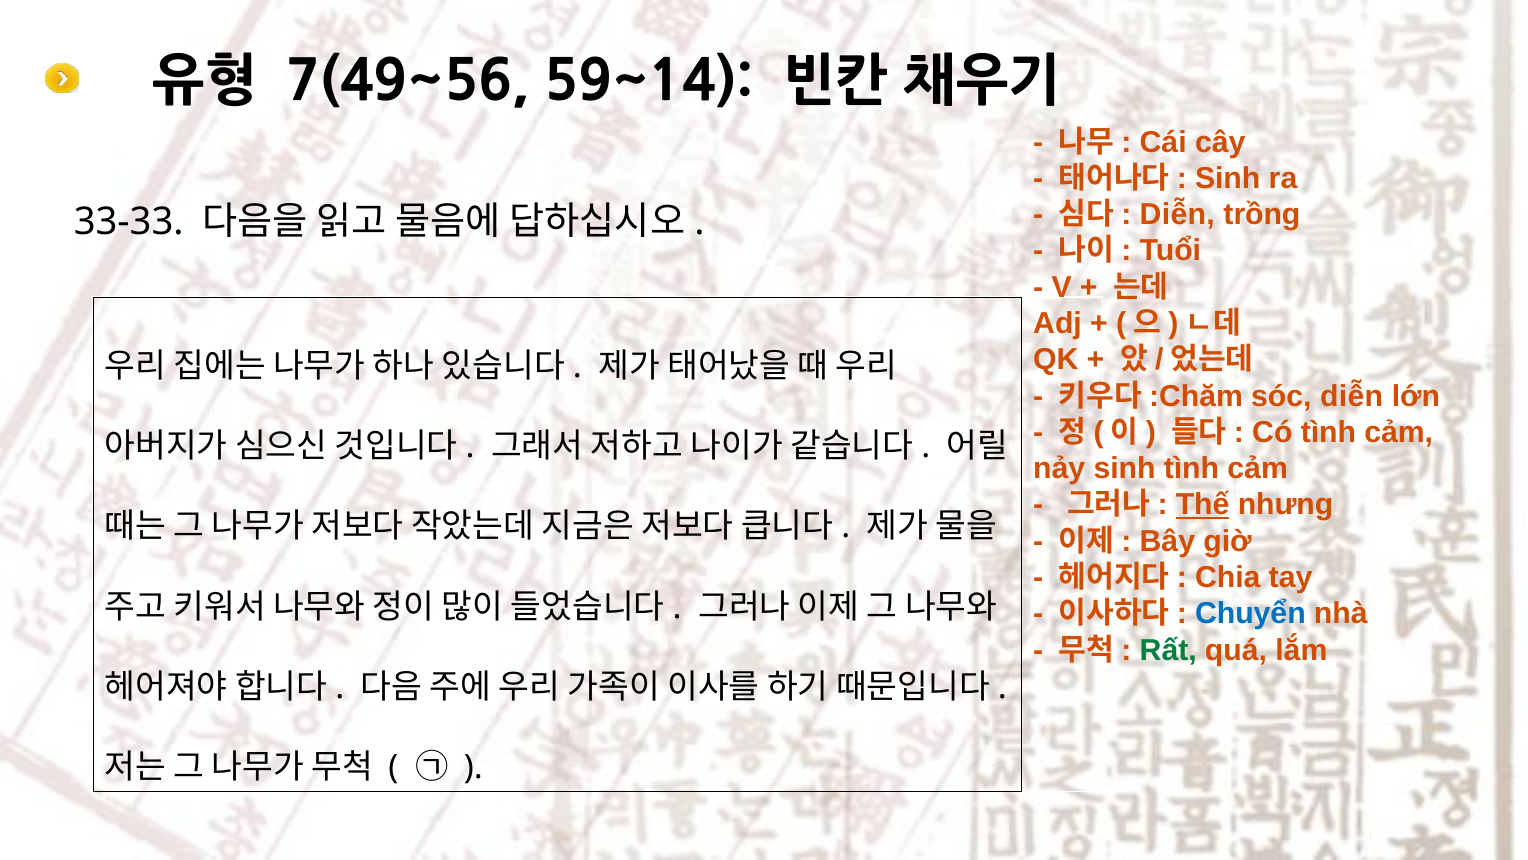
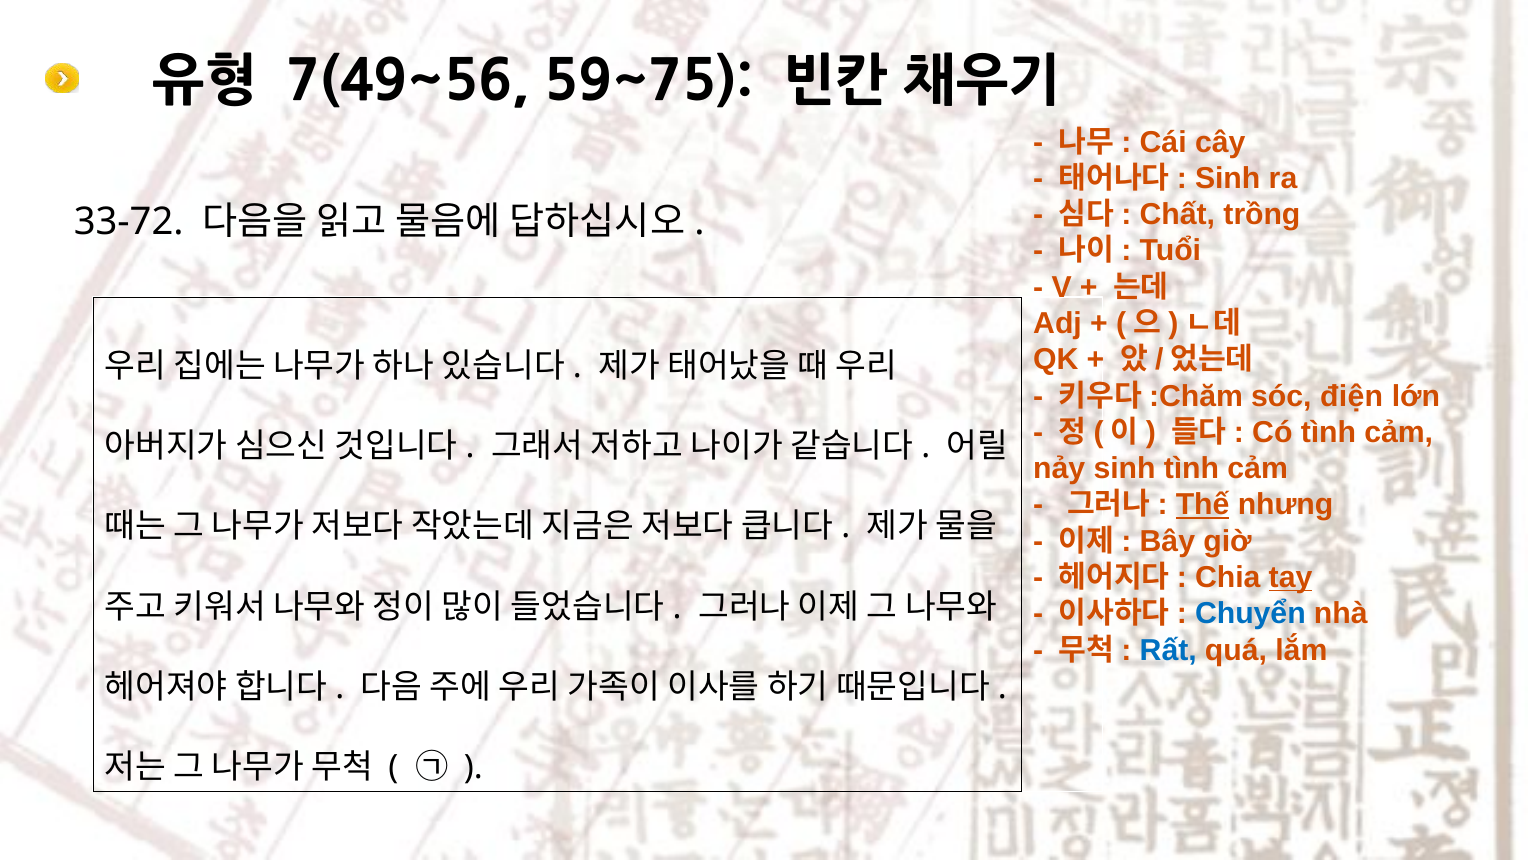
59~14: 59~14 -> 59~75
Diễn at (1177, 214): Diễn -> Chất
33-33: 33-33 -> 33-72
sóc diễn: diễn -> điện
tay underline: none -> present
Rất colour: green -> blue
